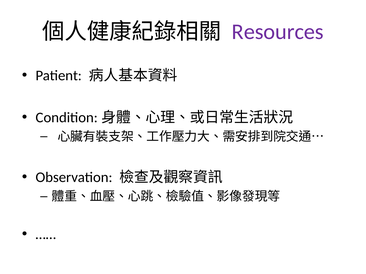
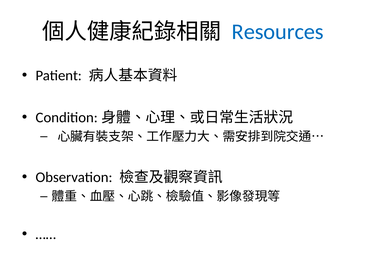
Resources colour: purple -> blue
